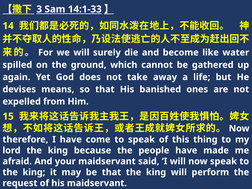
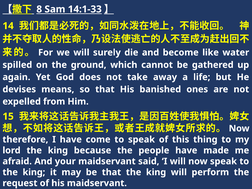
3: 3 -> 8
